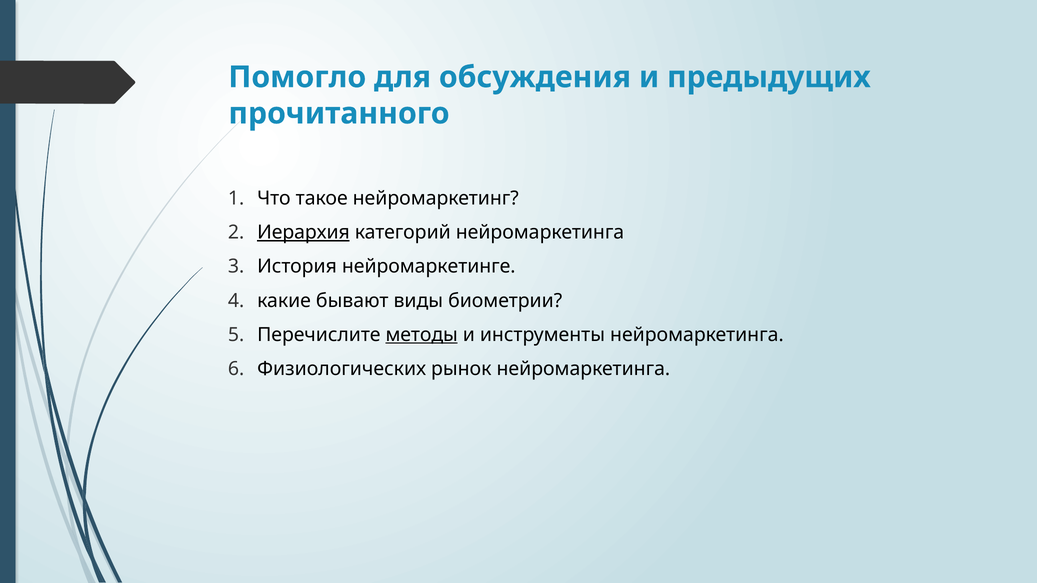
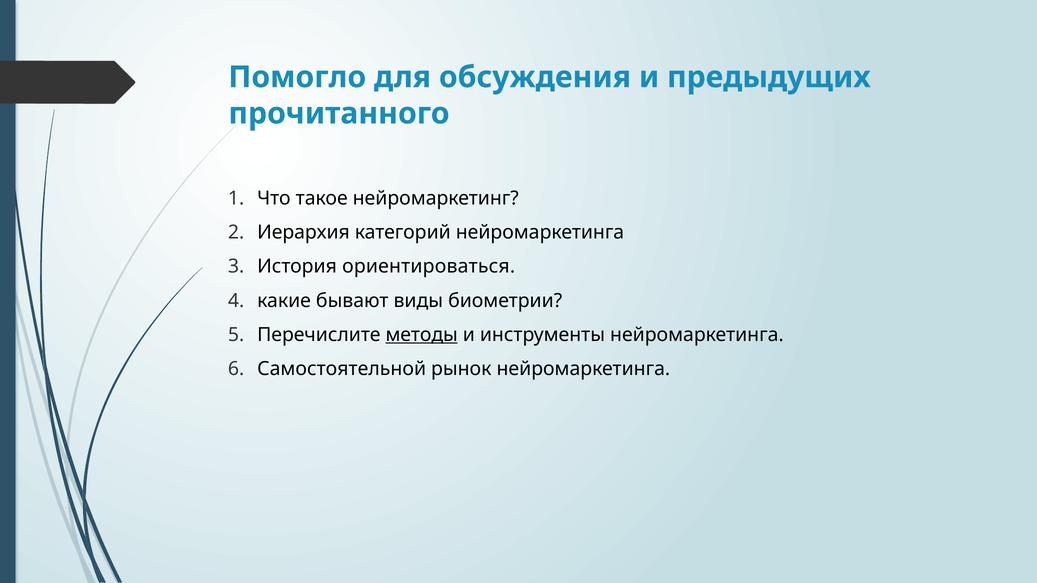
Иерархия underline: present -> none
нейромаркетинге: нейромаркетинге -> ориентироваться
Физиологических: Физиологических -> Самостоятельной
